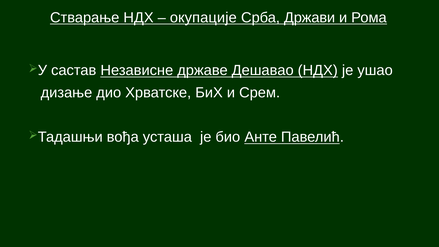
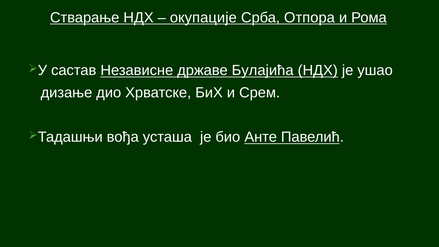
Држави: Држави -> Отпора
Дешавао: Дешавао -> Булајића
